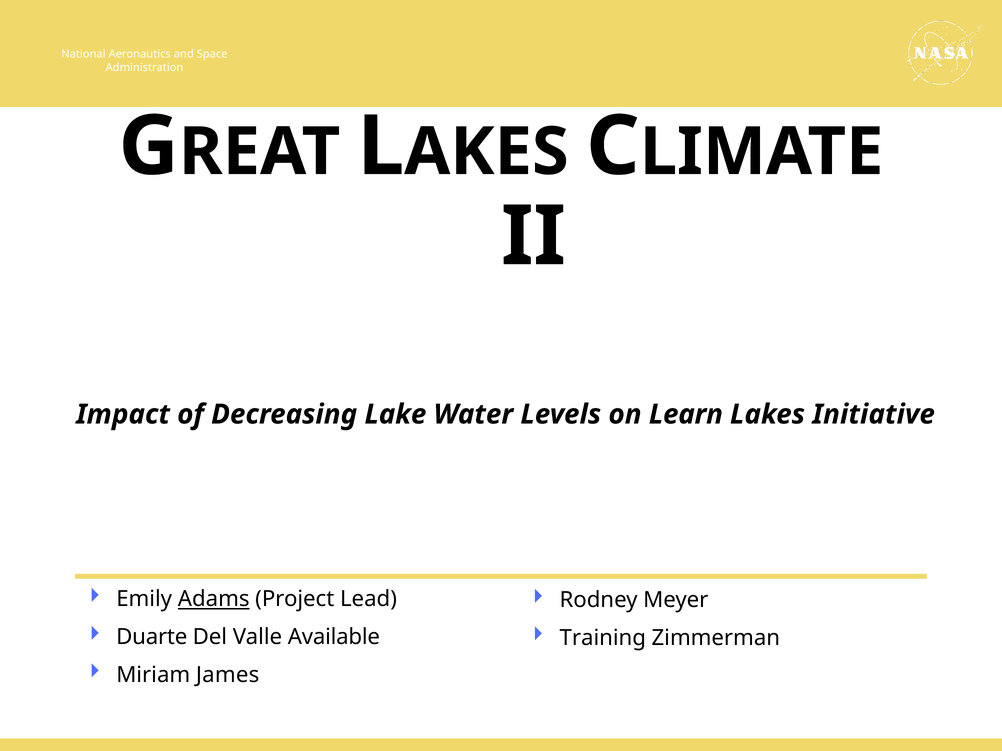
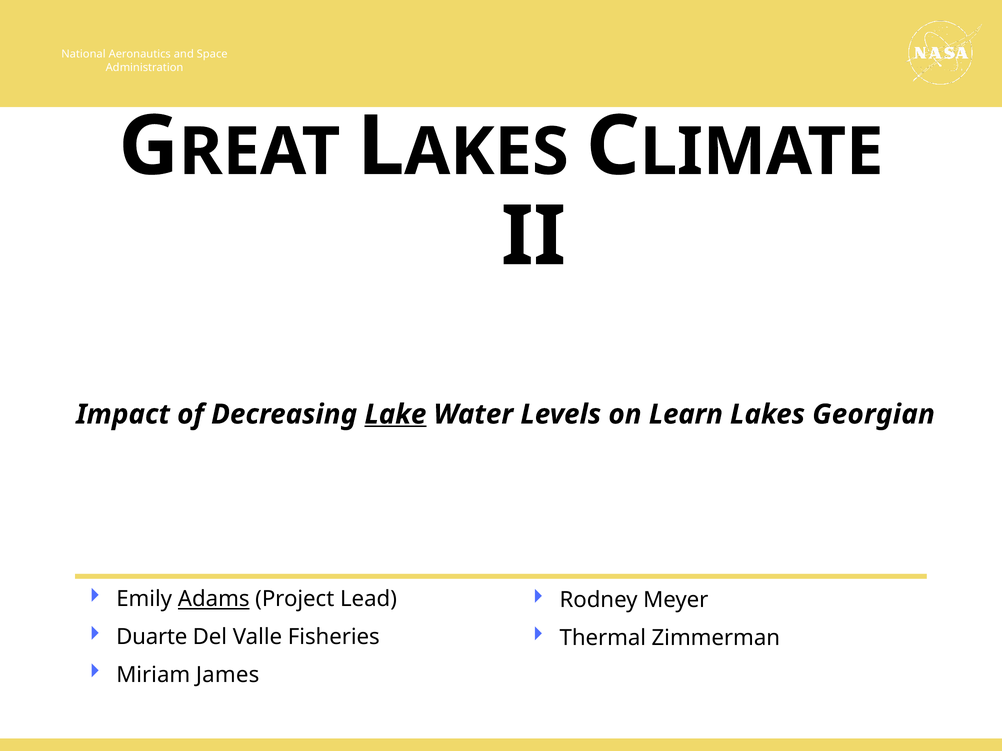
Lake underline: none -> present
Initiative: Initiative -> Georgian
Available: Available -> Fisheries
Training: Training -> Thermal
